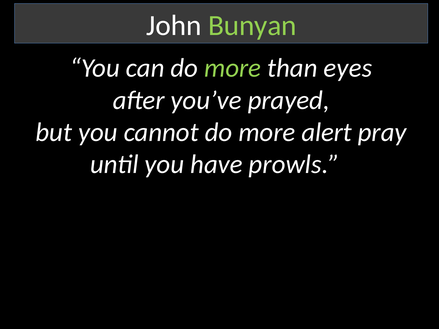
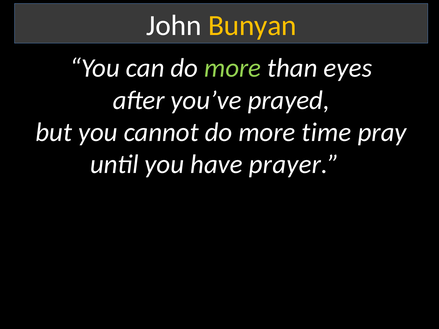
Bunyan colour: light green -> yellow
alert: alert -> time
prowls: prowls -> prayer
